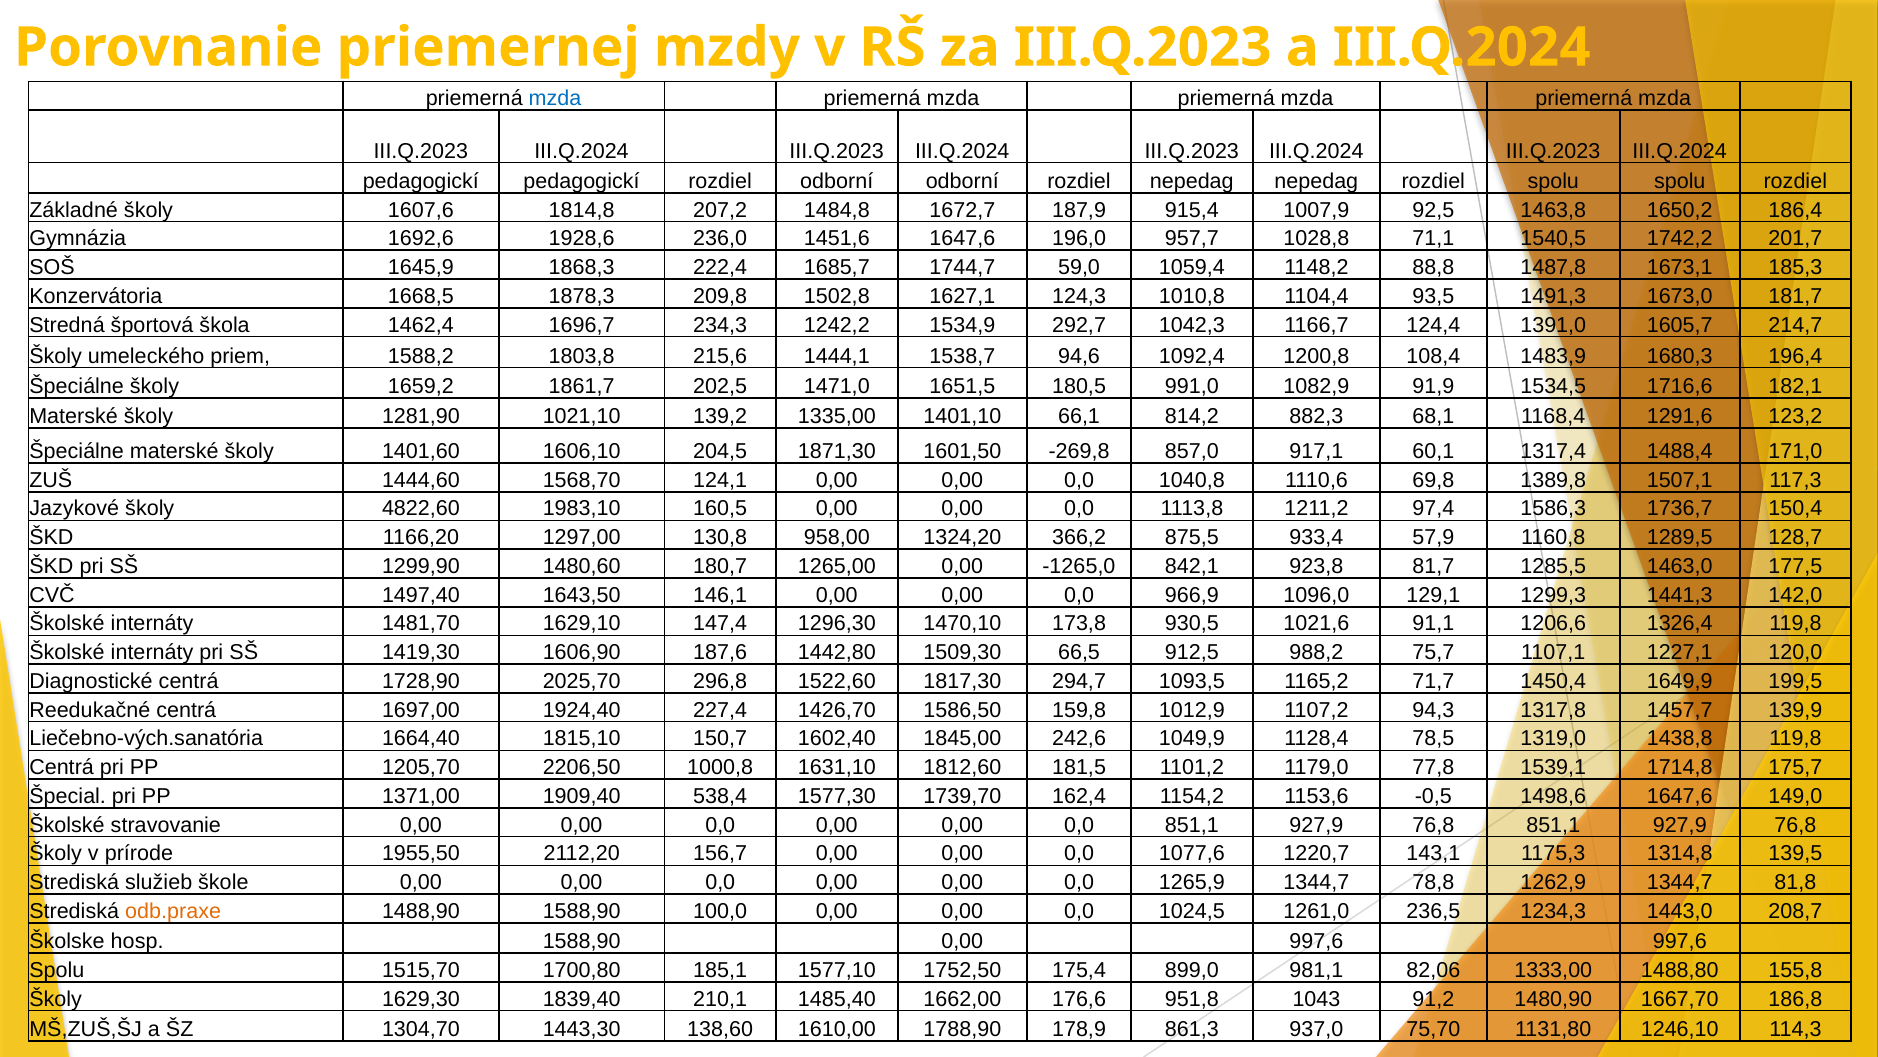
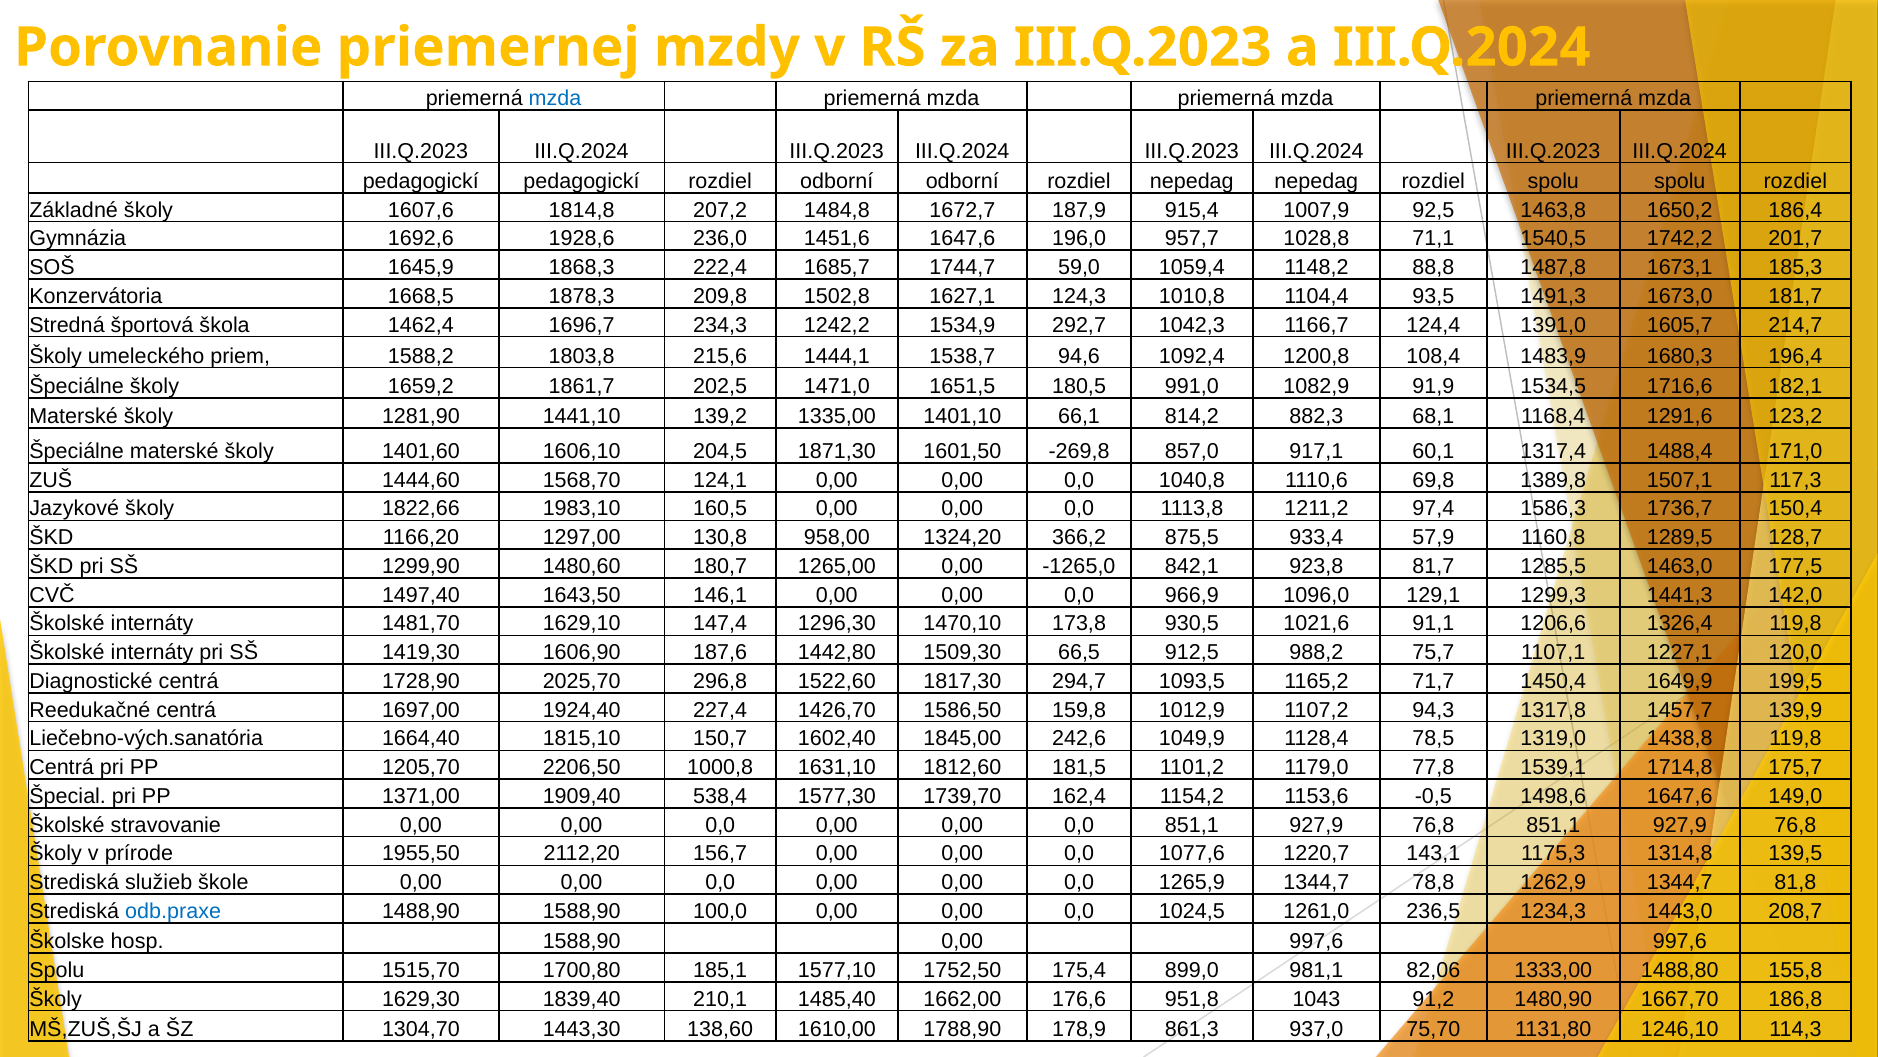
1021,10: 1021,10 -> 1441,10
4822,60: 4822,60 -> 1822,66
odb.praxe colour: orange -> blue
